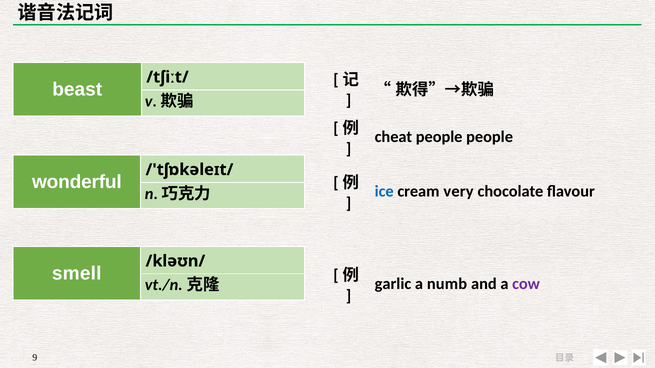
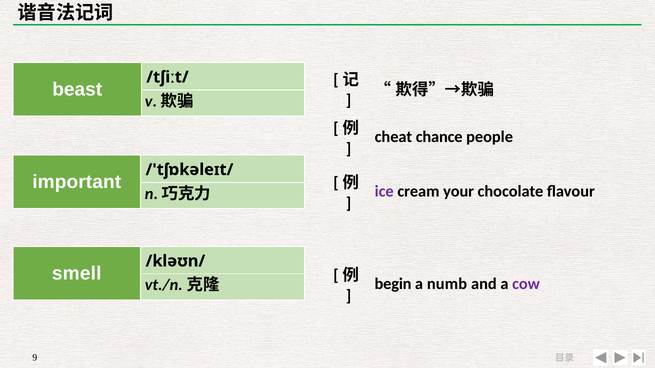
cheat people: people -> chance
wonderful: wonderful -> important
ice colour: blue -> purple
very: very -> your
garlic: garlic -> begin
